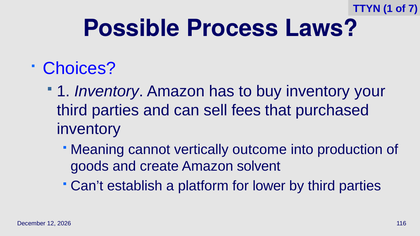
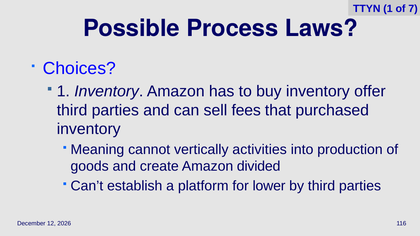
your: your -> offer
outcome: outcome -> activities
solvent: solvent -> divided
